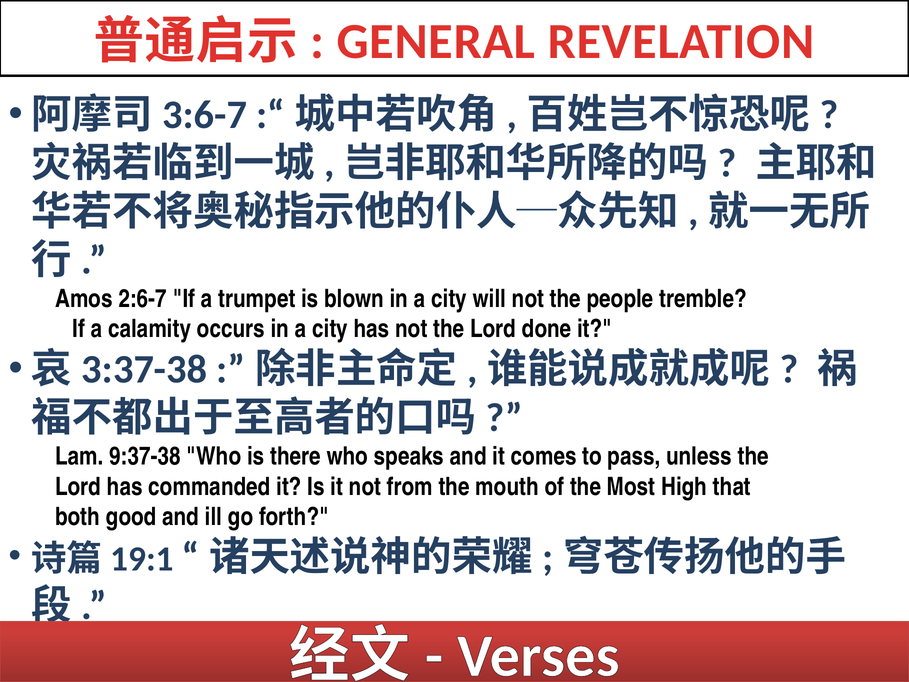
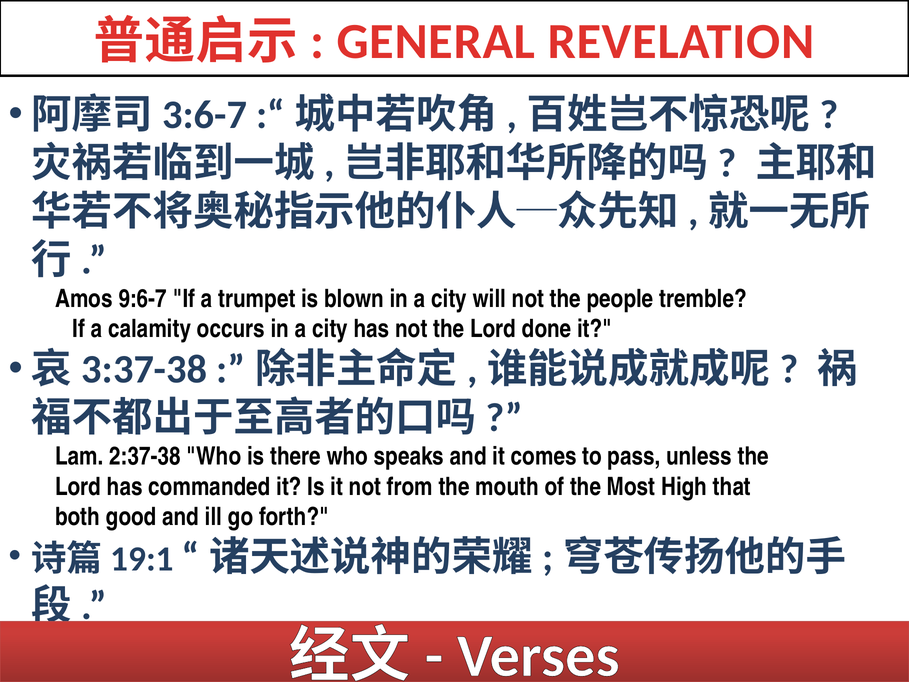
2:6-7: 2:6-7 -> 9:6-7
9:37-38: 9:37-38 -> 2:37-38
